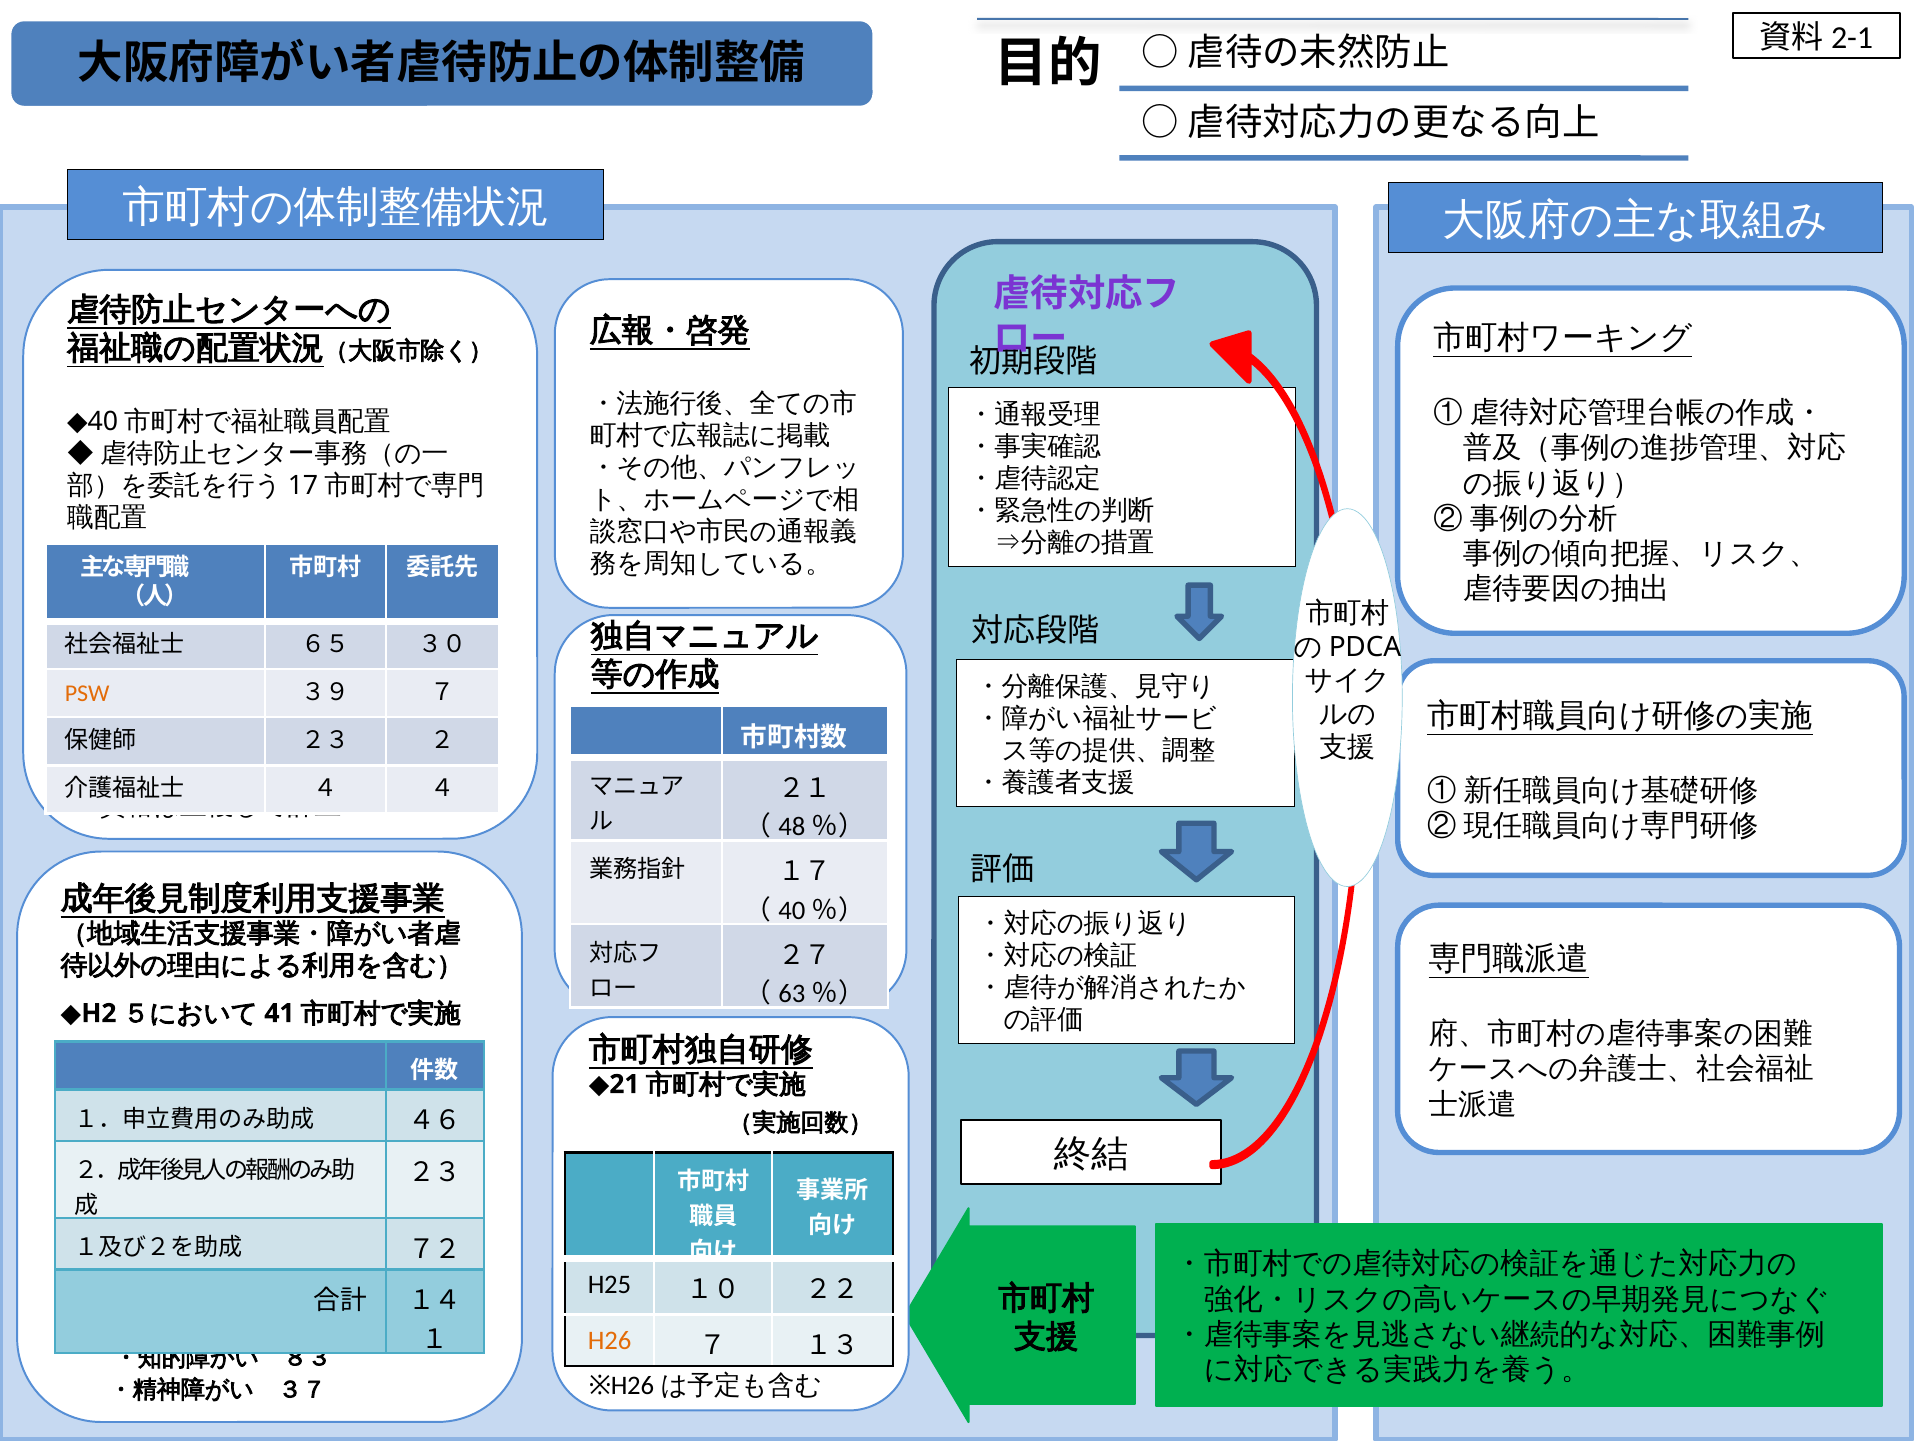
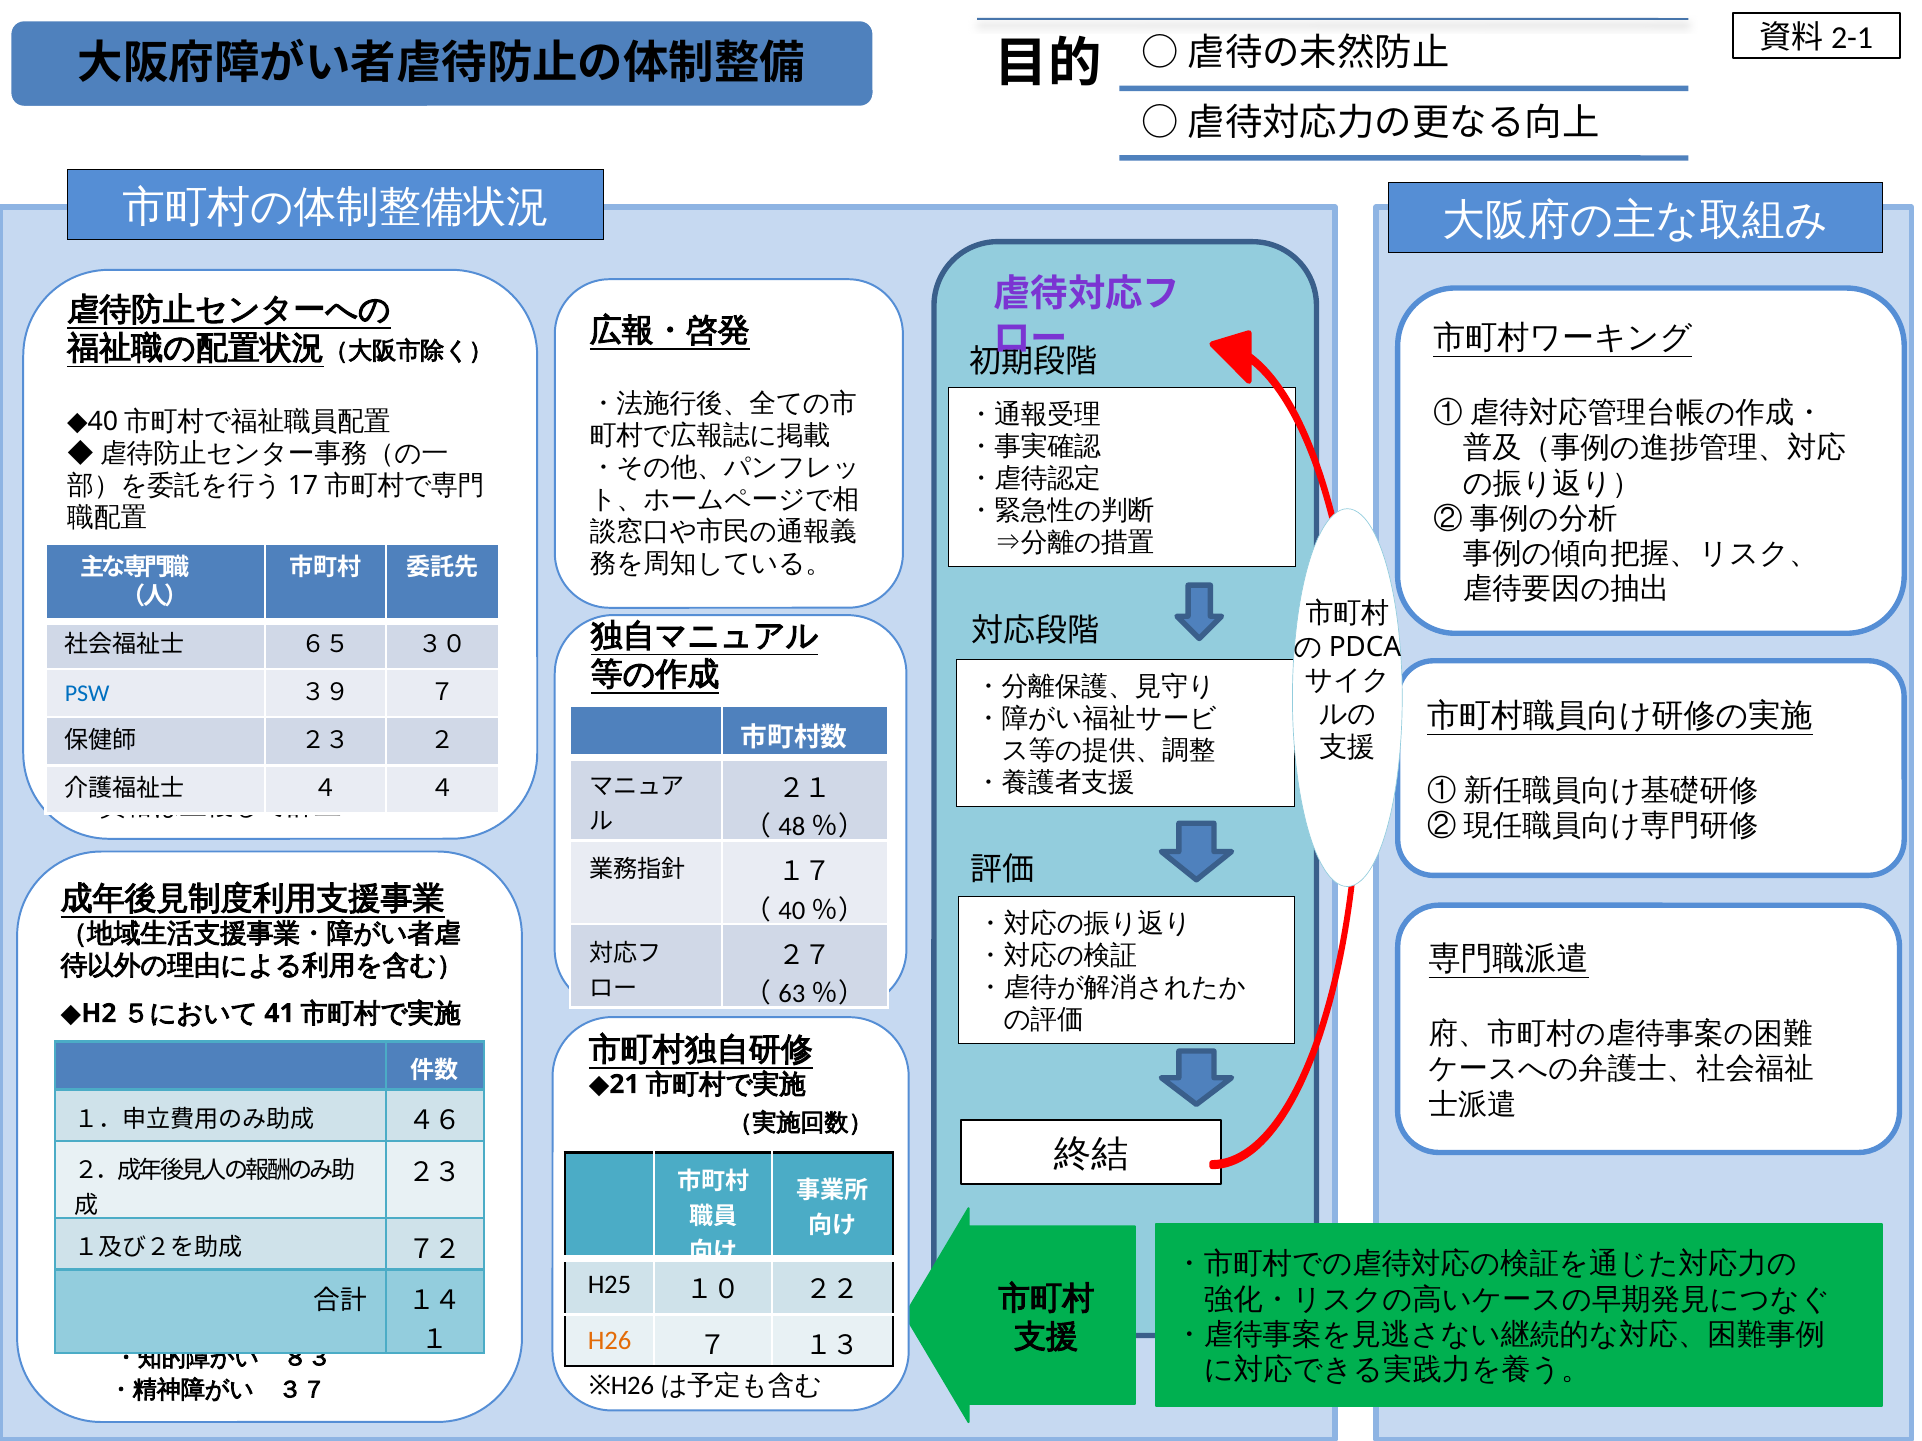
PSW colour: orange -> blue
